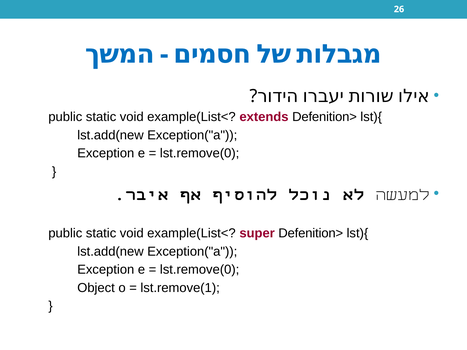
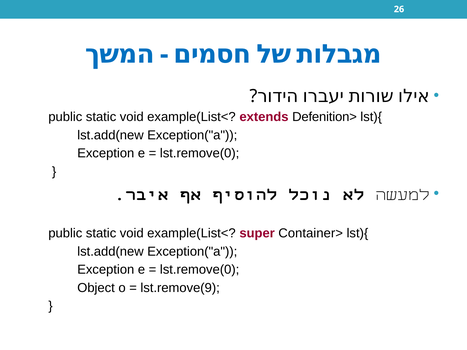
super Defenition>: Defenition> -> Container>
lst.remove(1: lst.remove(1 -> lst.remove(9
